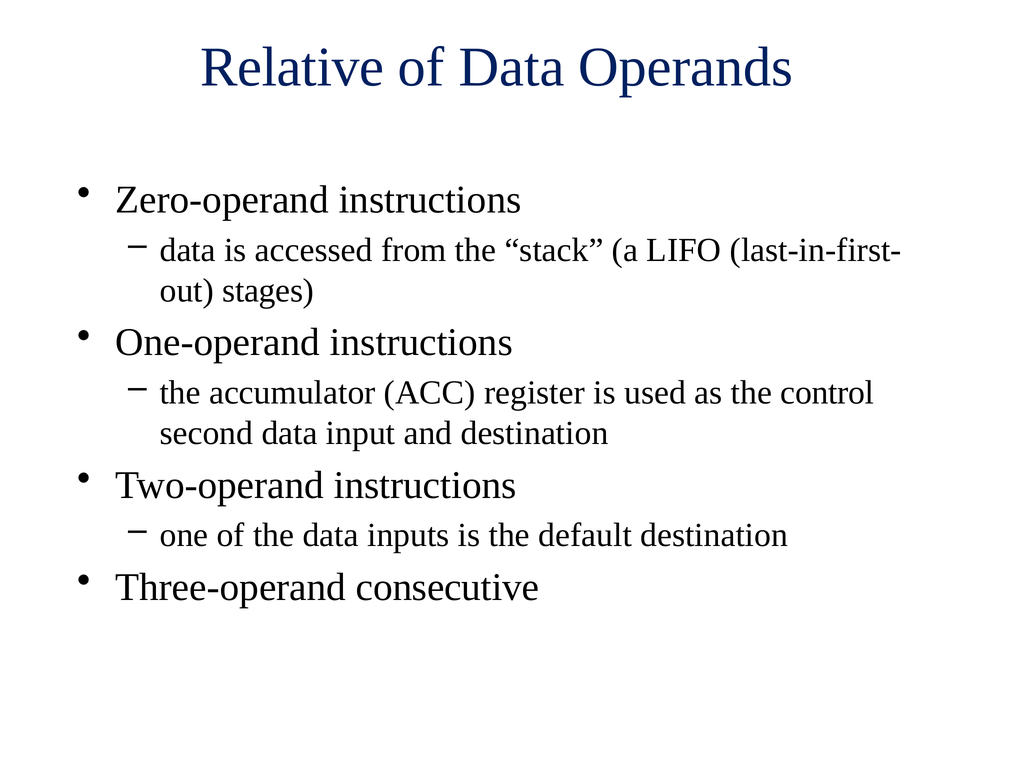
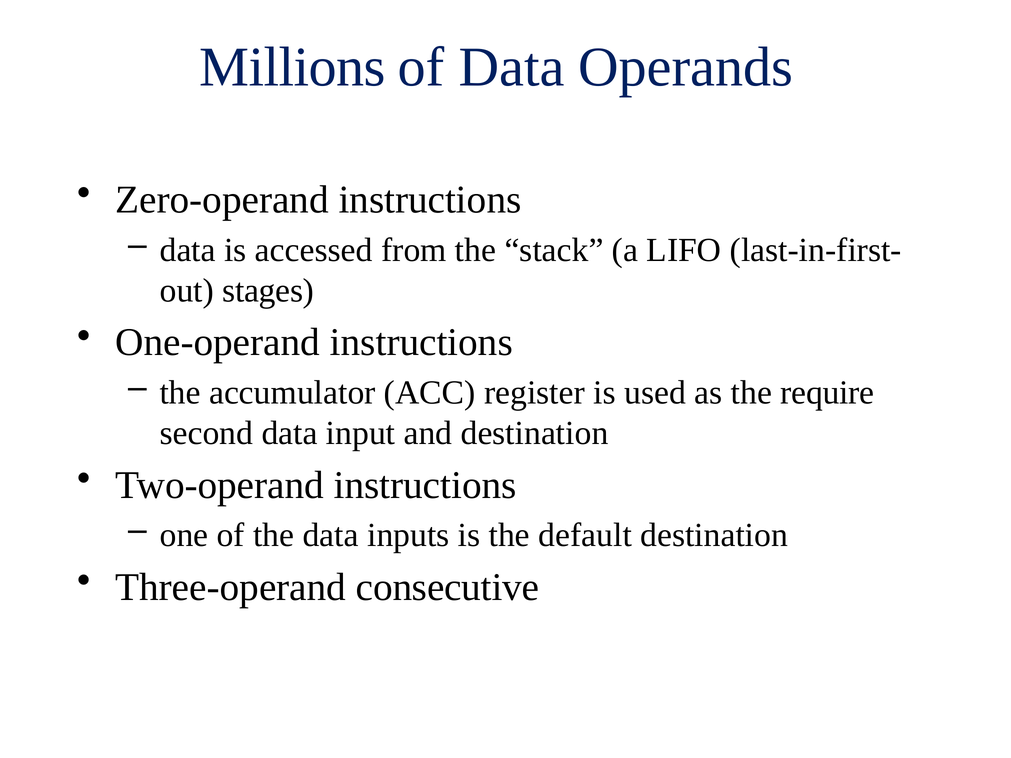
Relative: Relative -> Millions
control: control -> require
